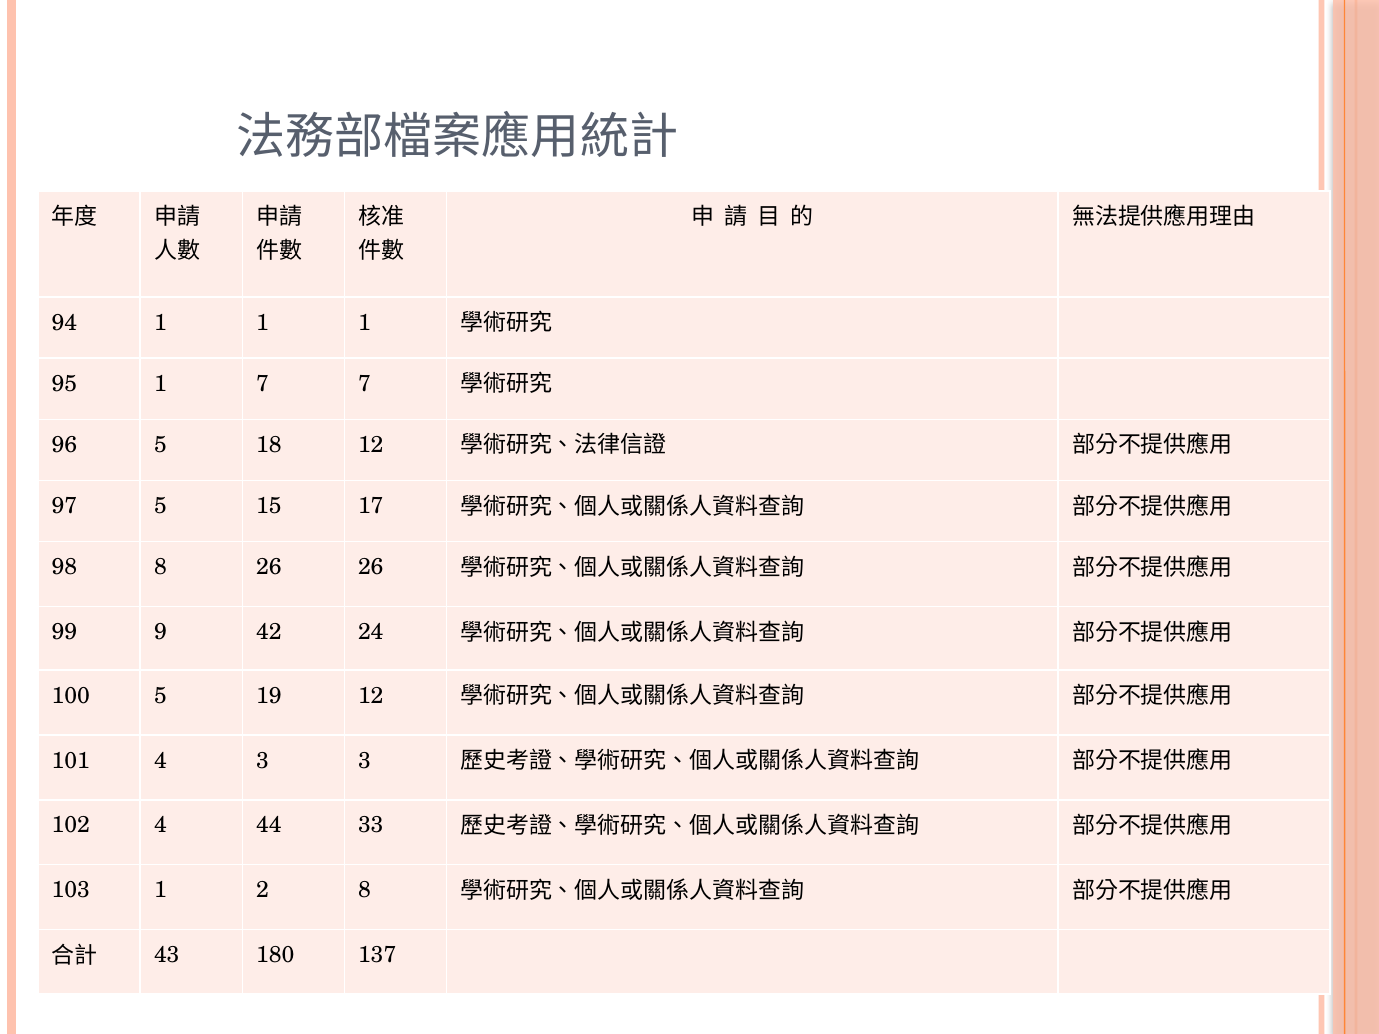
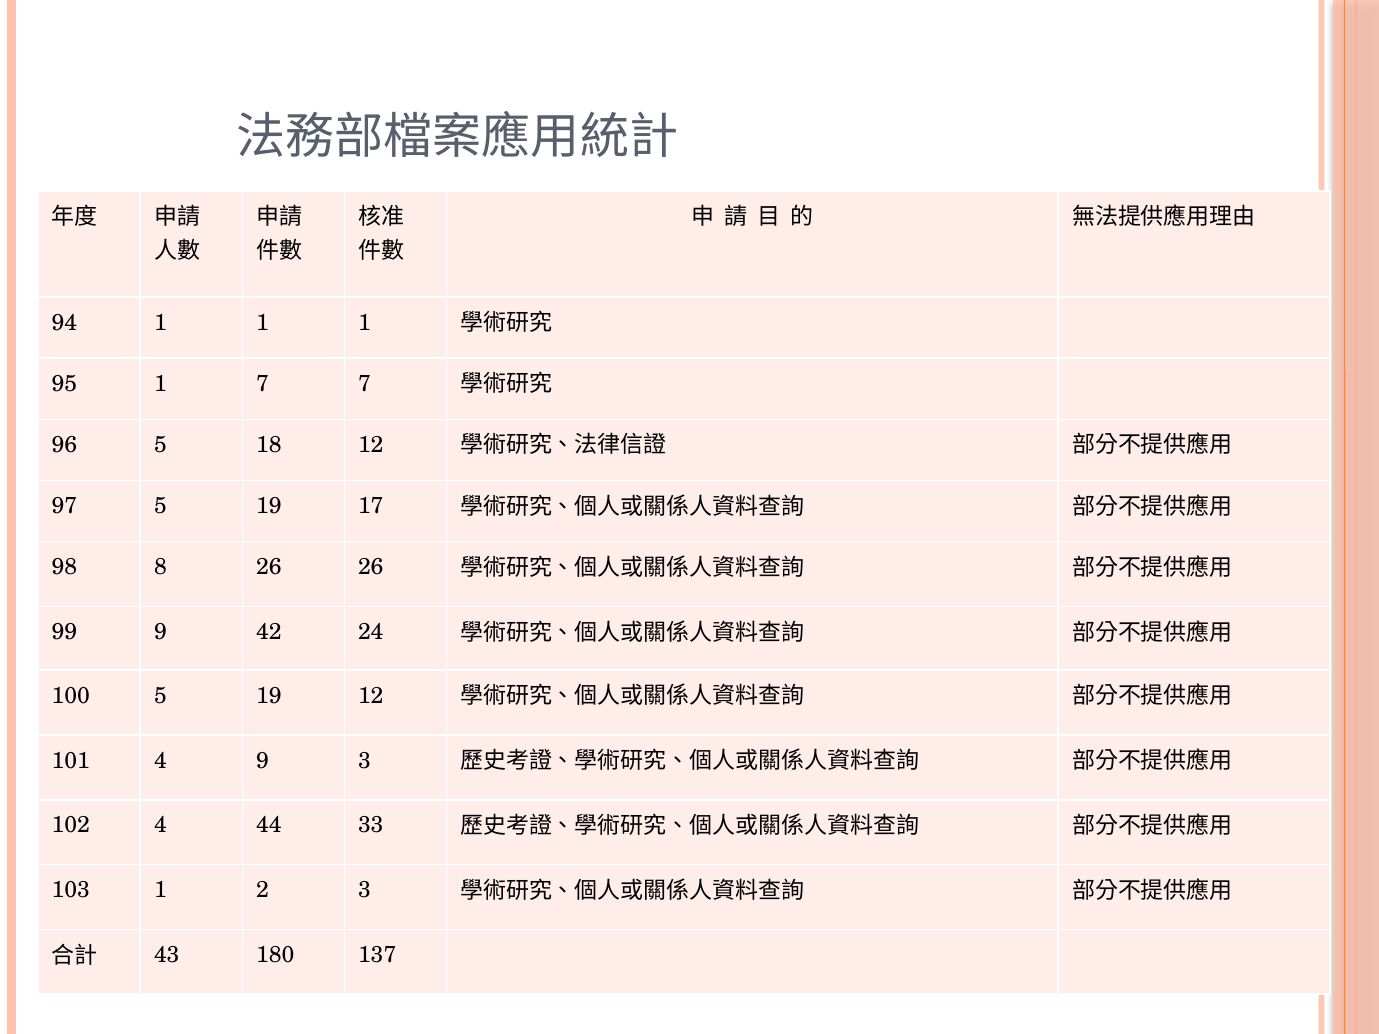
97 5 15: 15 -> 19
4 3: 3 -> 9
2 8: 8 -> 3
